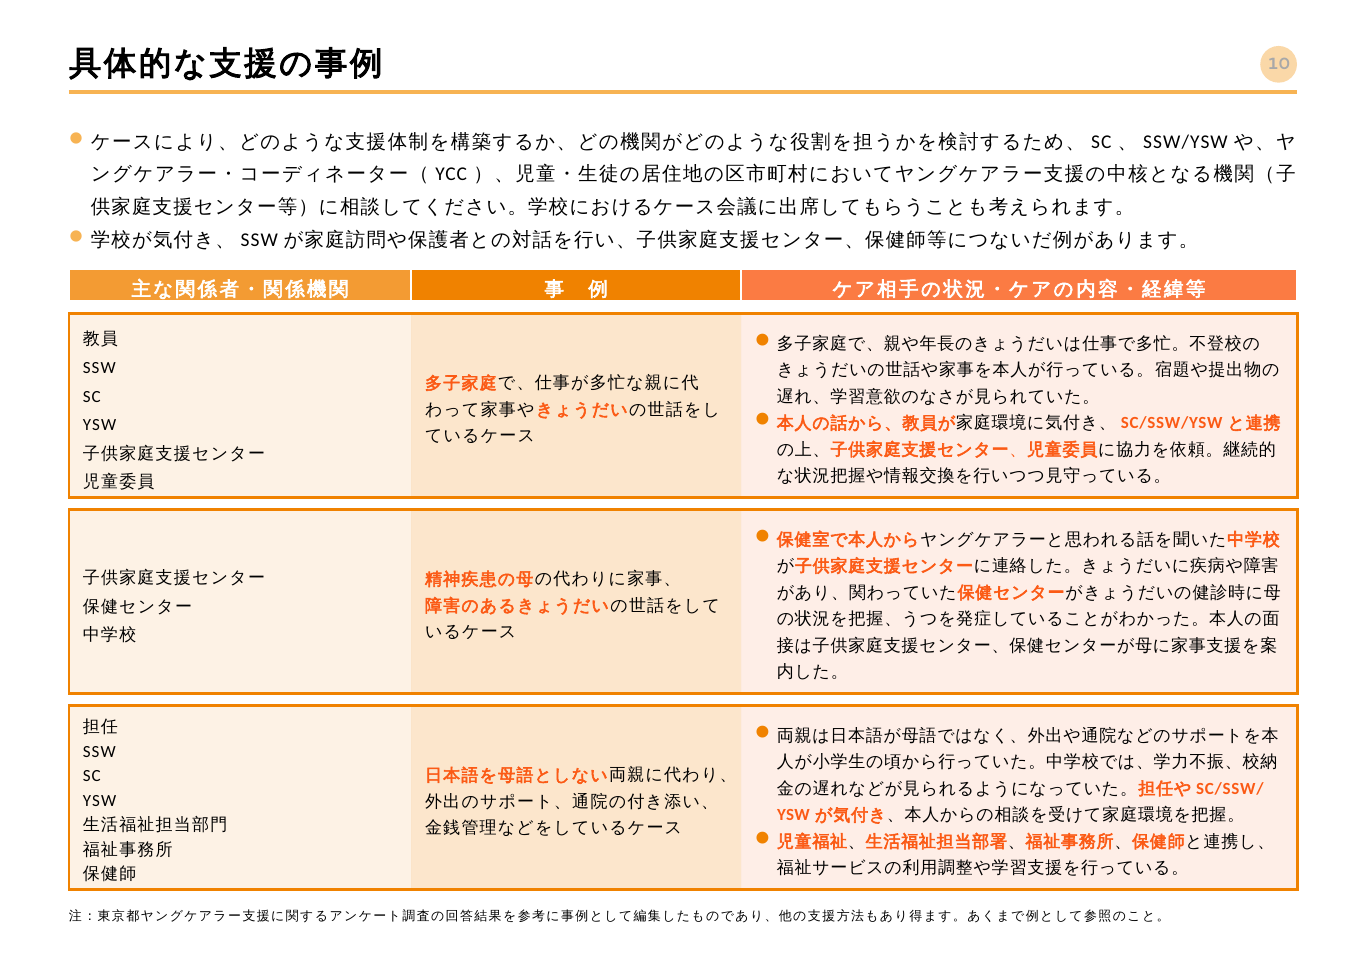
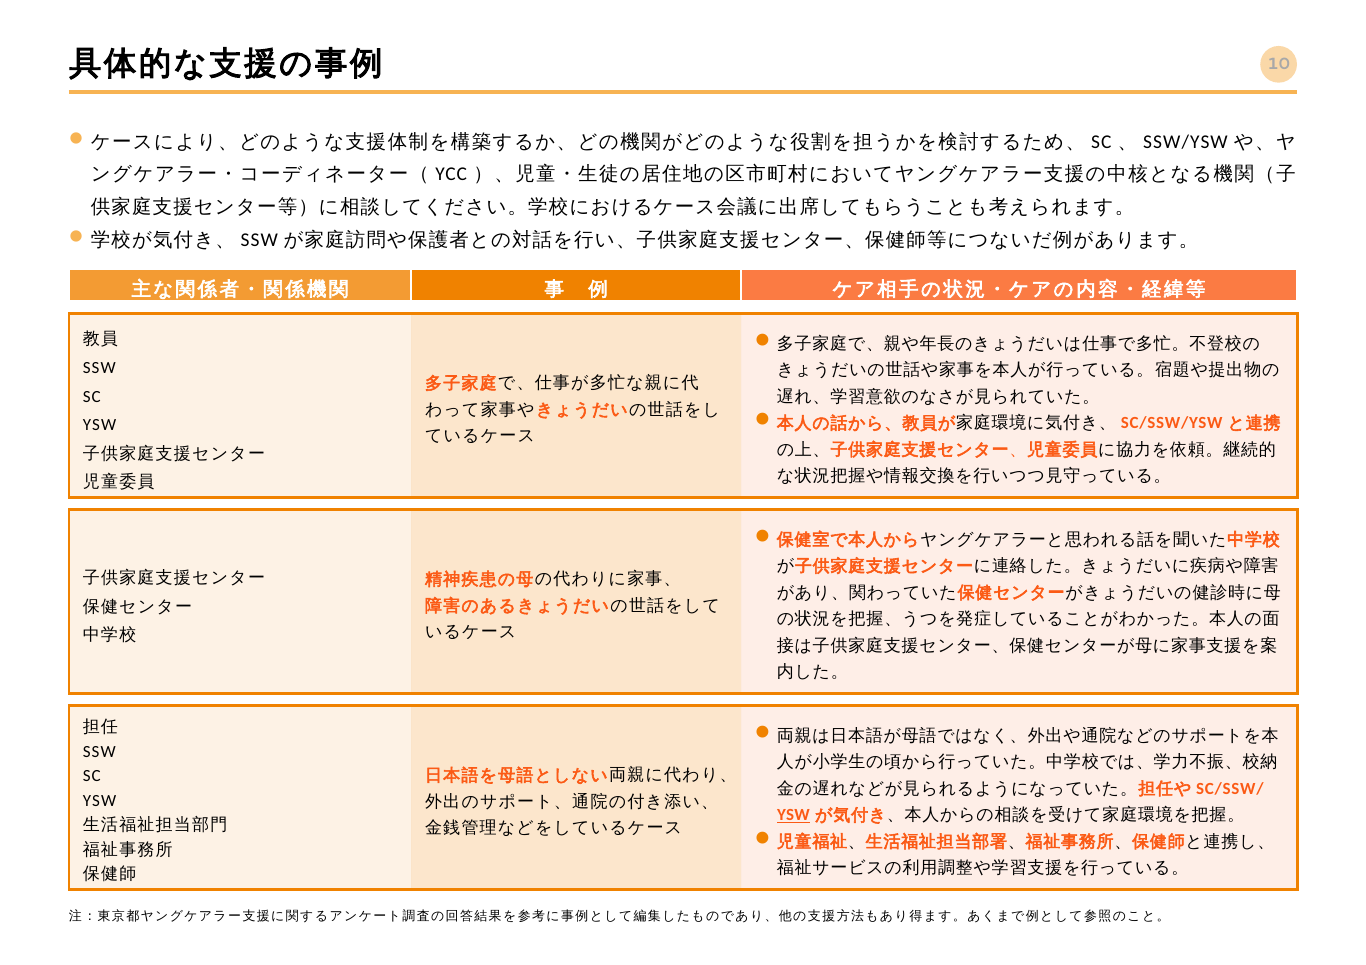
YSW at (793, 815) underline: none -> present
